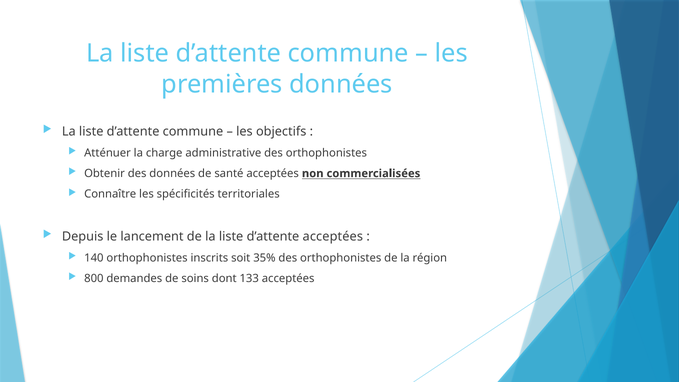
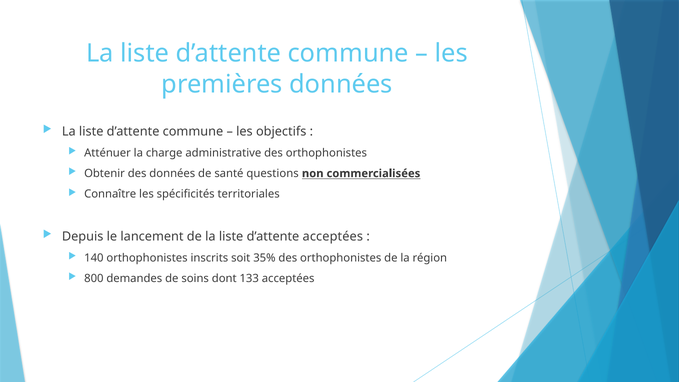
santé acceptées: acceptées -> questions
